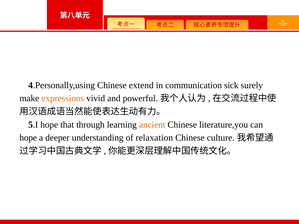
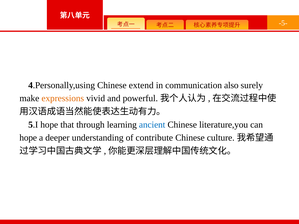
sick: sick -> also
ancient colour: orange -> blue
relaxation: relaxation -> contribute
